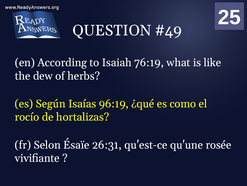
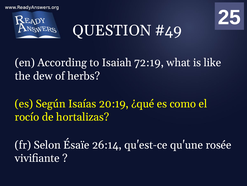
76:19: 76:19 -> 72:19
96:19: 96:19 -> 20:19
26:31: 26:31 -> 26:14
